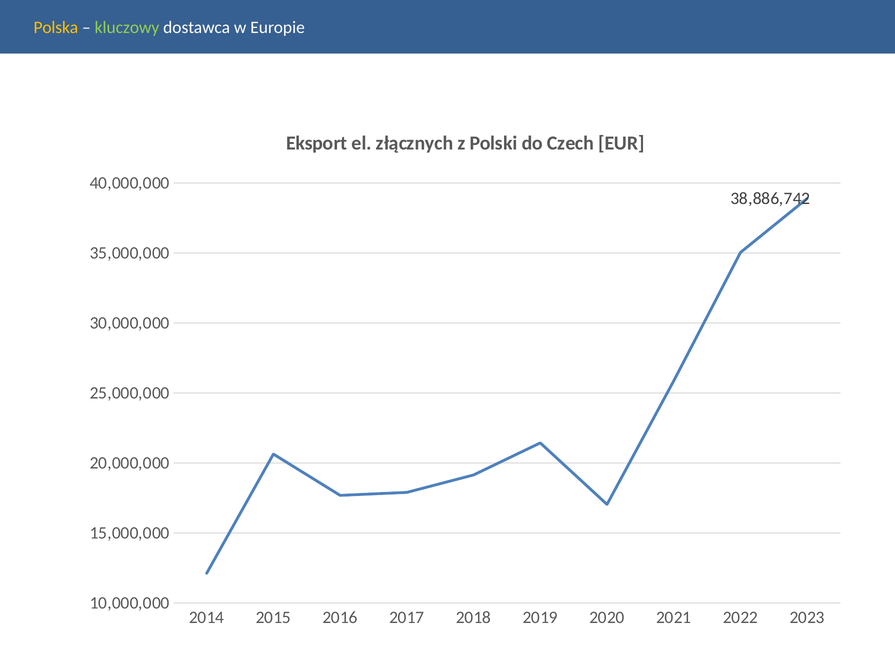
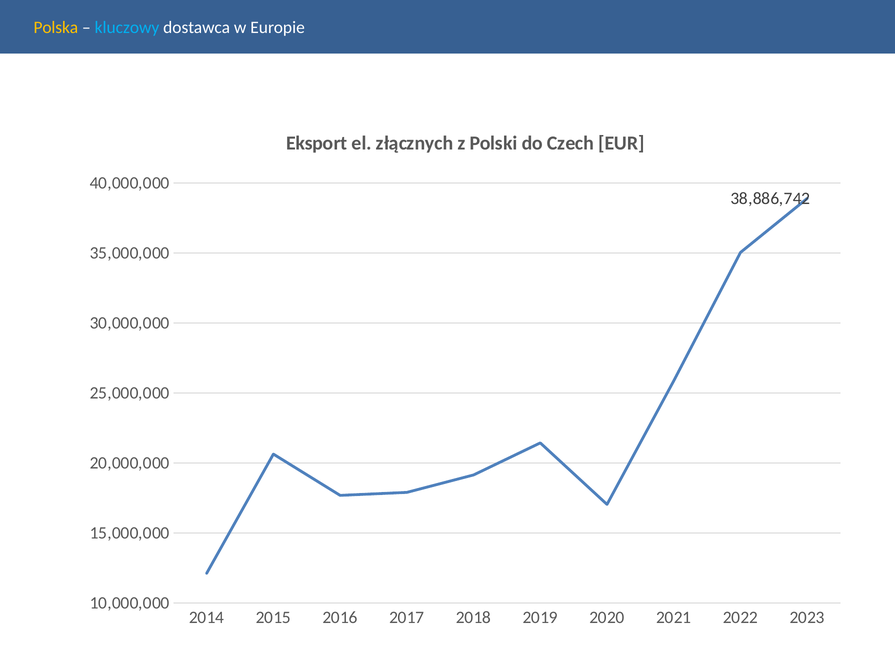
kluczowy colour: light green -> light blue
